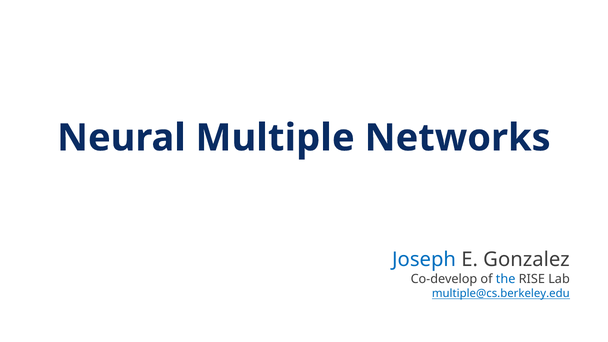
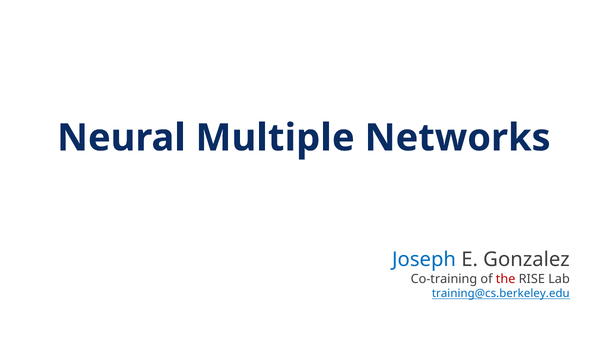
Co-develop: Co-develop -> Co-training
the colour: blue -> red
multiple@cs.berkeley.edu: multiple@cs.berkeley.edu -> training@cs.berkeley.edu
